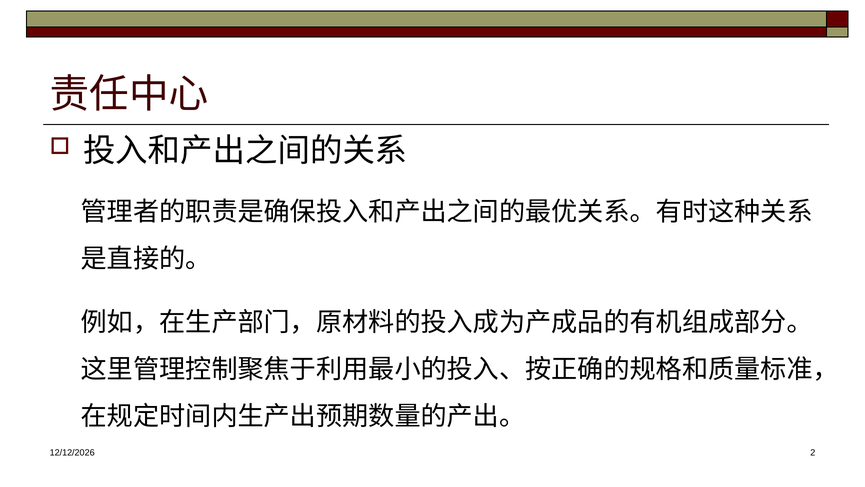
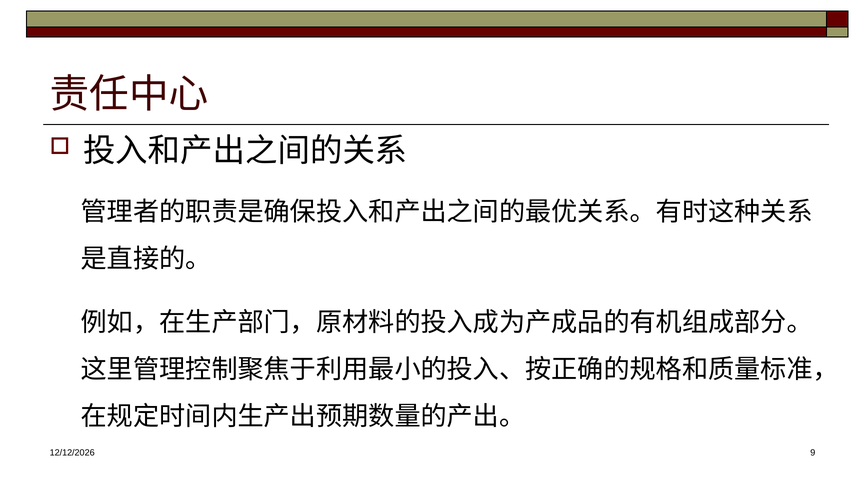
2: 2 -> 9
